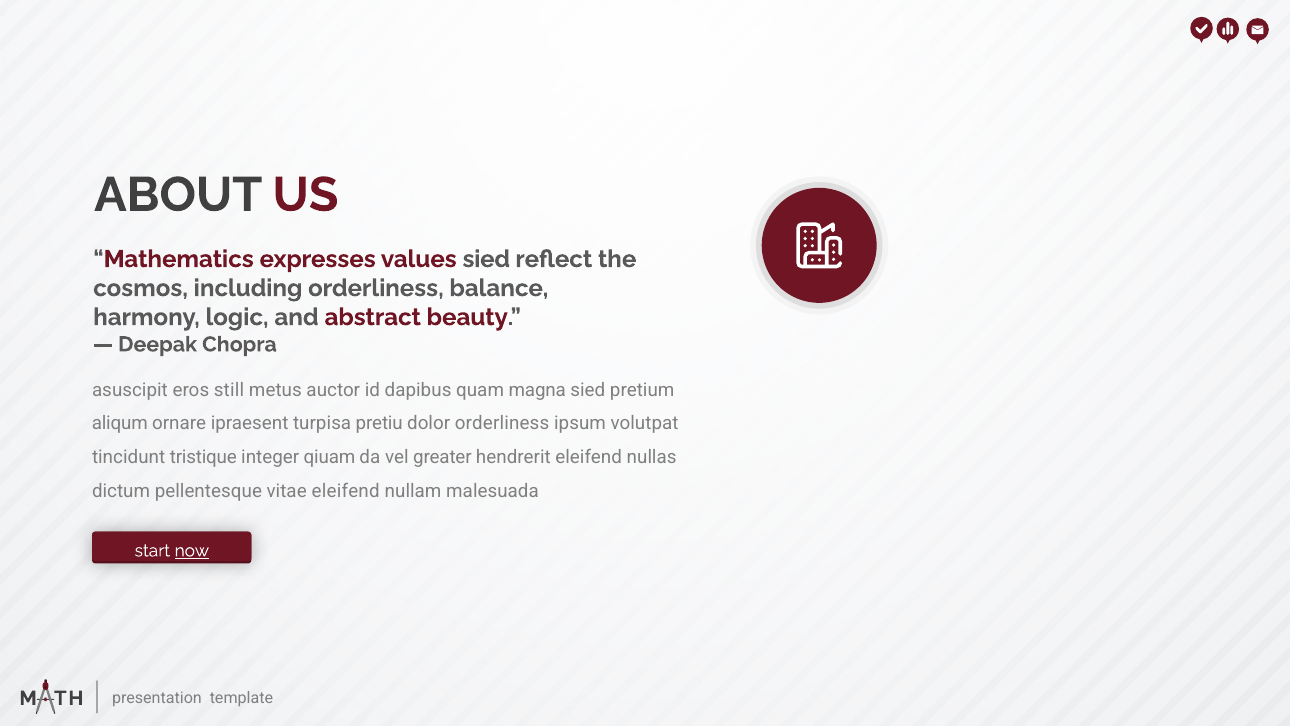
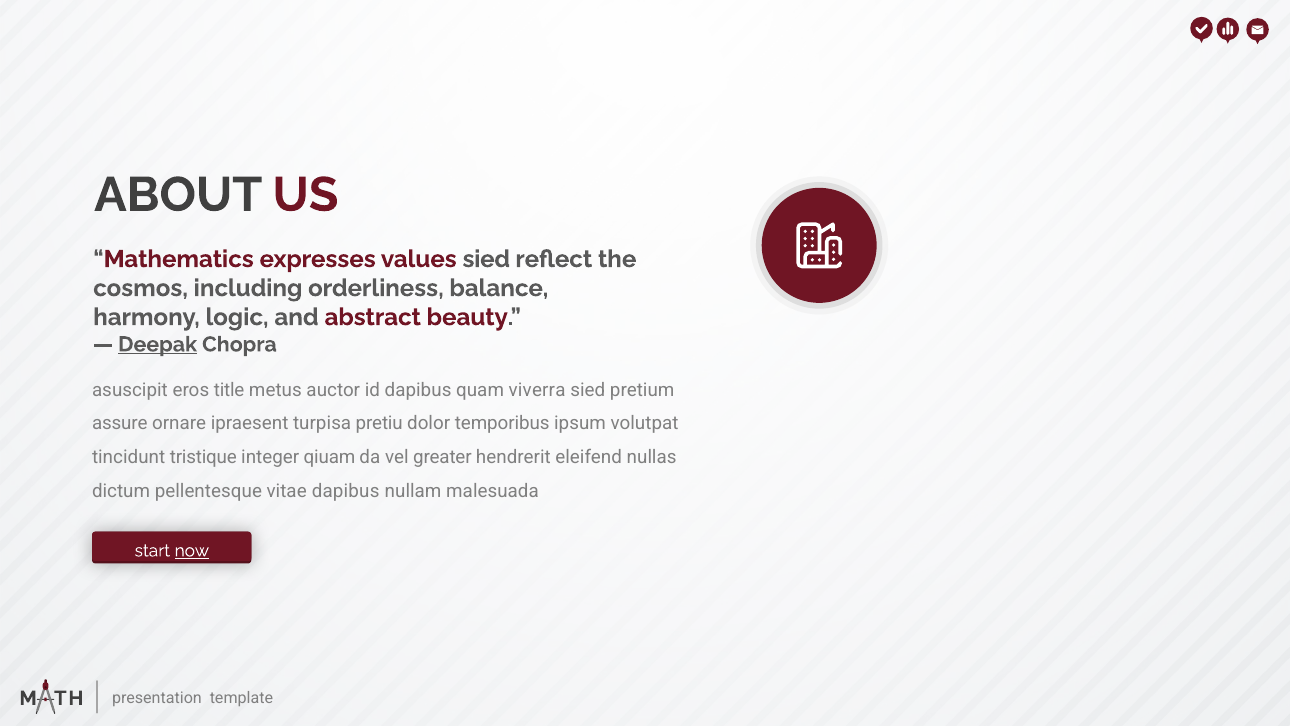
Deepak underline: none -> present
still: still -> title
magna: magna -> viverra
aliqum: aliqum -> assure
dolor orderliness: orderliness -> temporibus
vitae eleifend: eleifend -> dapibus
